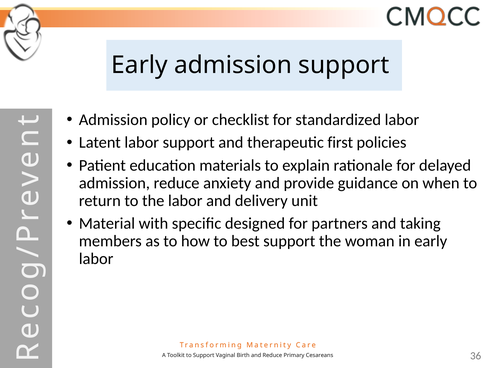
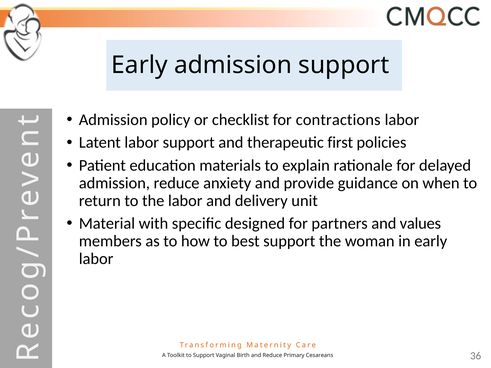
standardized: standardized -> contractions
taking: taking -> values
